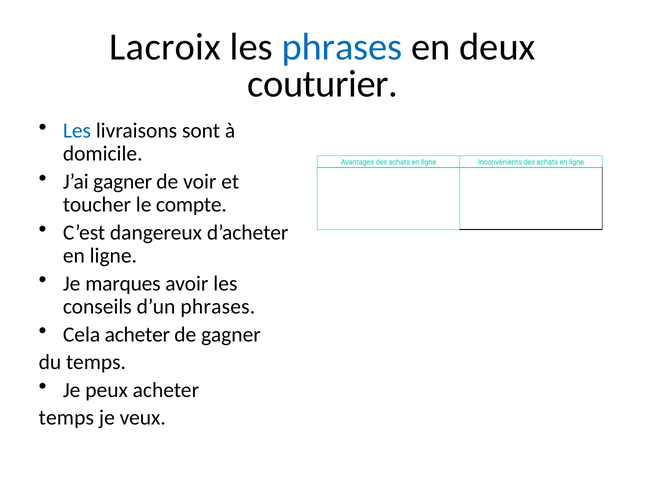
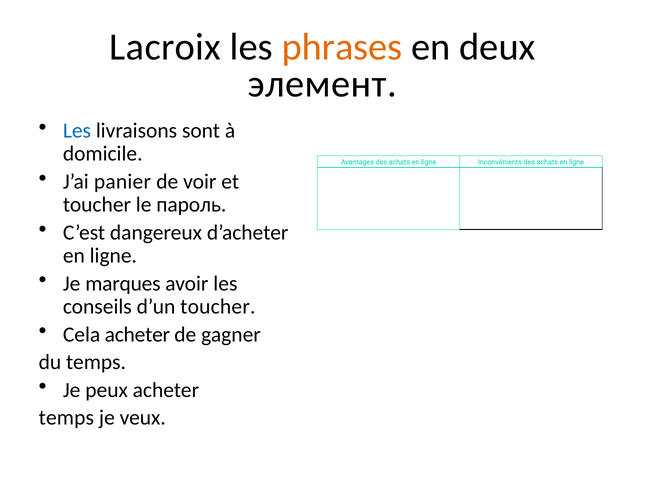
phrases at (342, 47) colour: blue -> orange
couturier: couturier -> элемент
J’ai gagner: gagner -> panier
compte: compte -> пароль
d’un phrases: phrases -> toucher
